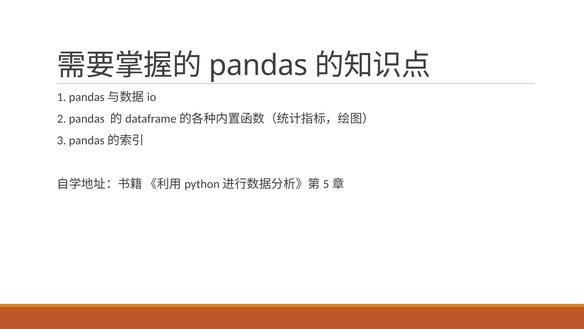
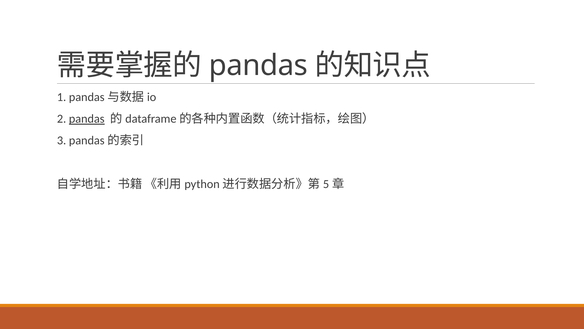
pandas at (87, 119) underline: none -> present
